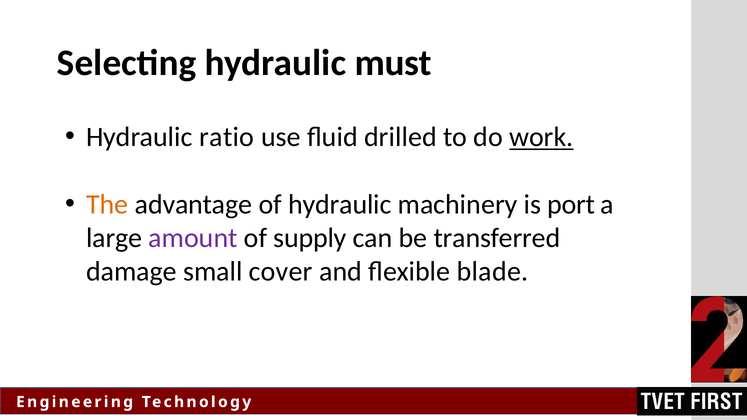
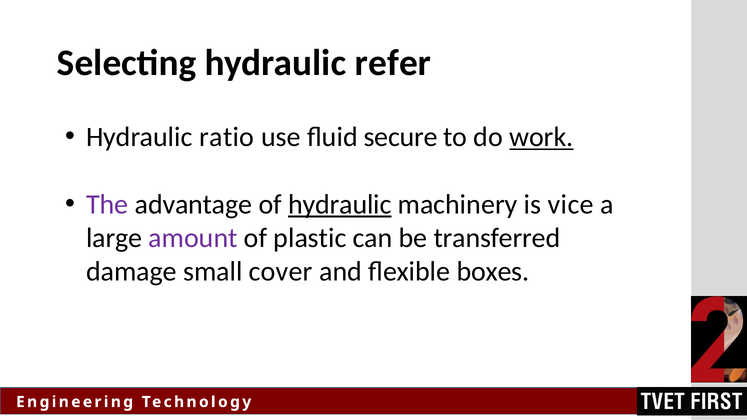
must: must -> refer
drilled: drilled -> secure
The colour: orange -> purple
hydraulic at (340, 204) underline: none -> present
port: port -> vice
supply: supply -> plastic
blade: blade -> boxes
